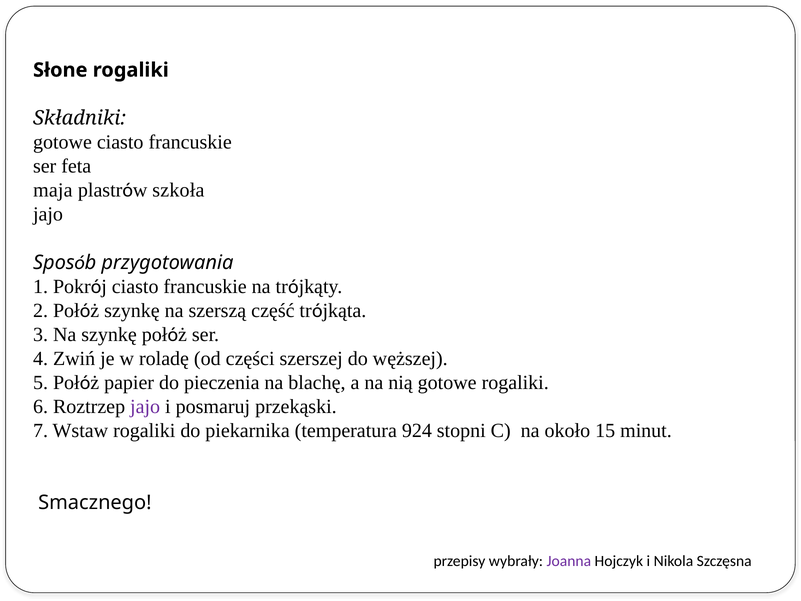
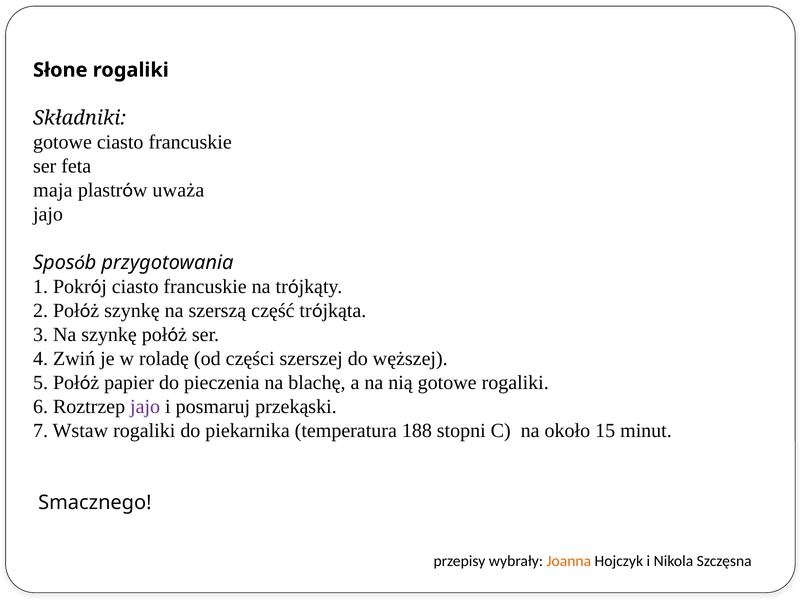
szkoła: szkoła -> uważa
924: 924 -> 188
Joanna colour: purple -> orange
